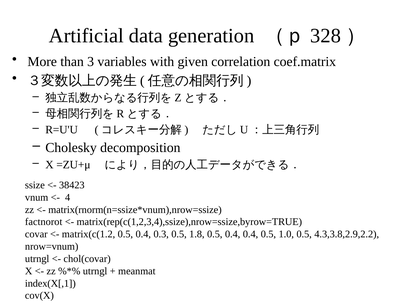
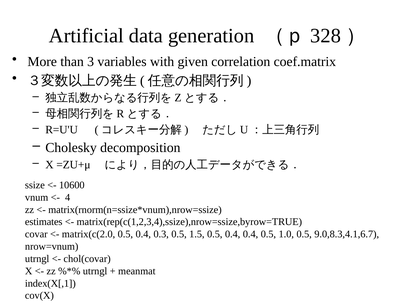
38423: 38423 -> 10600
factnorot: factnorot -> estimates
matrix(c(1.2: matrix(c(1.2 -> matrix(c(2.0
1.8: 1.8 -> 1.5
4.3,3.8,2.9,2.2: 4.3,3.8,2.9,2.2 -> 9.0,8.3,4.1,6.7
